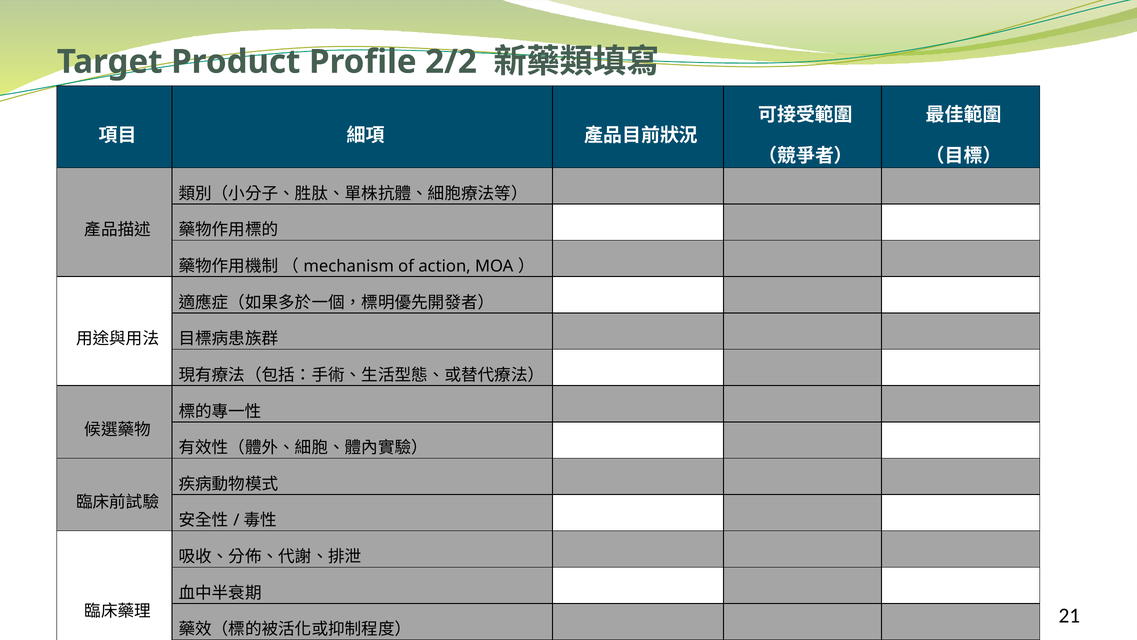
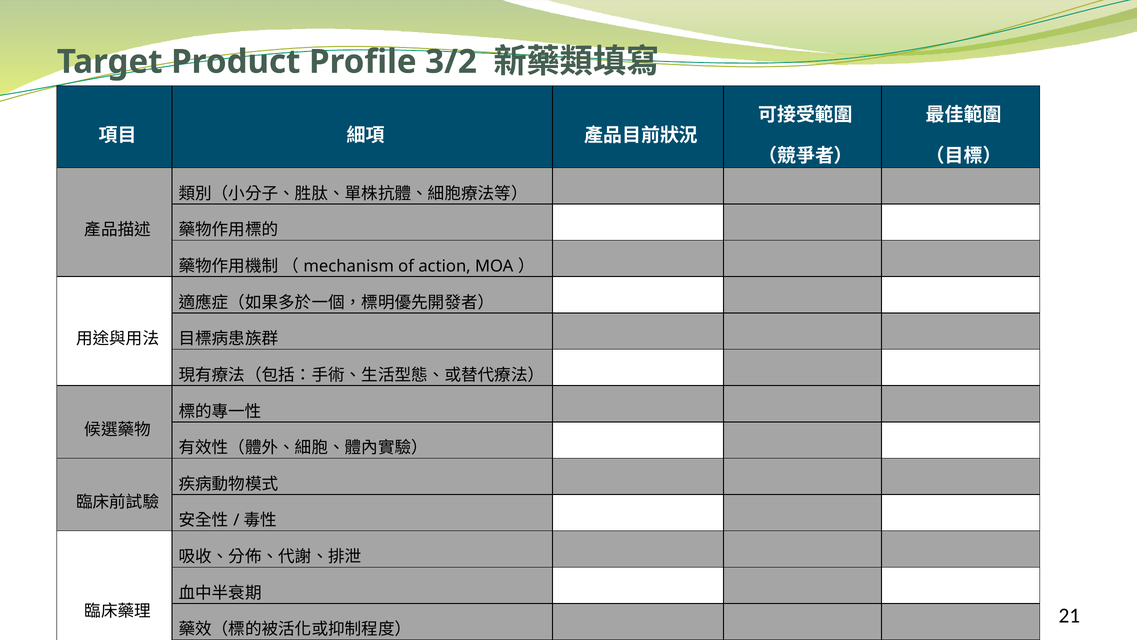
2/2: 2/2 -> 3/2
